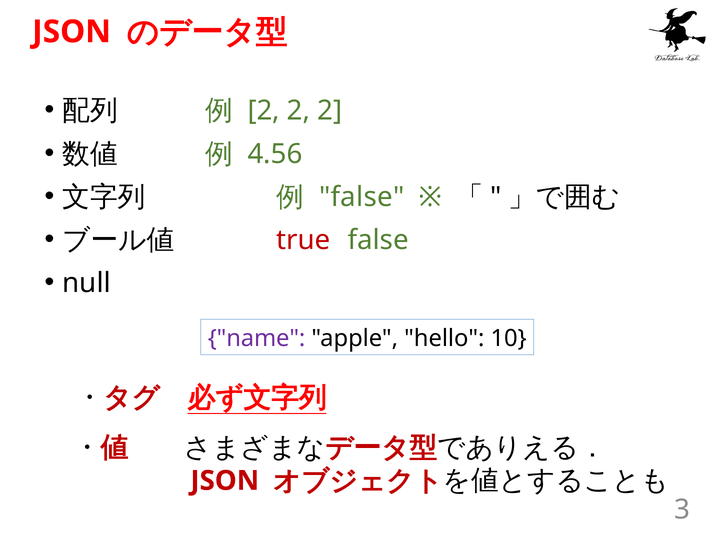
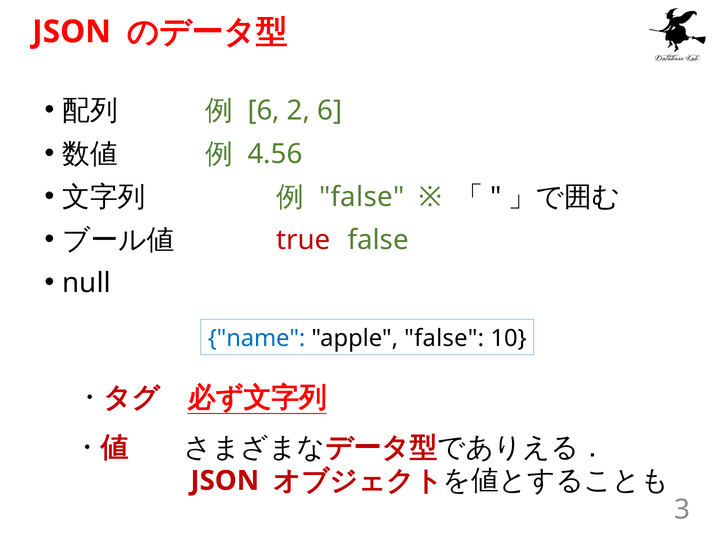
2 at (264, 111): 2 -> 6
2 at (330, 111): 2 -> 6
name colour: purple -> blue
apple hello: hello -> false
